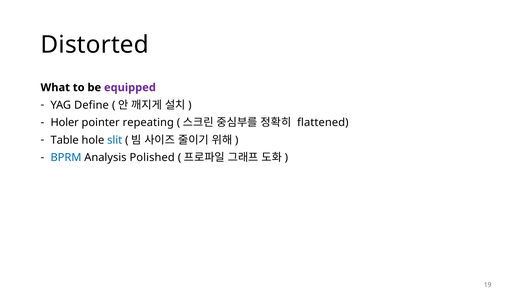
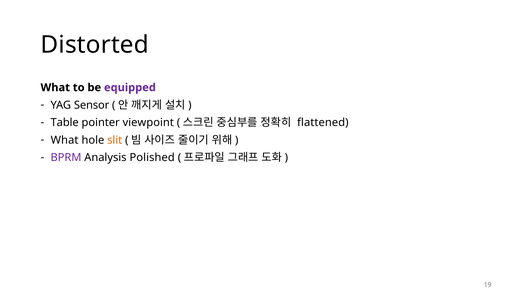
Define: Define -> Sensor
Holer: Holer -> Table
repeating: repeating -> viewpoint
Table at (65, 140): Table -> What
slit colour: blue -> orange
BPRM colour: blue -> purple
